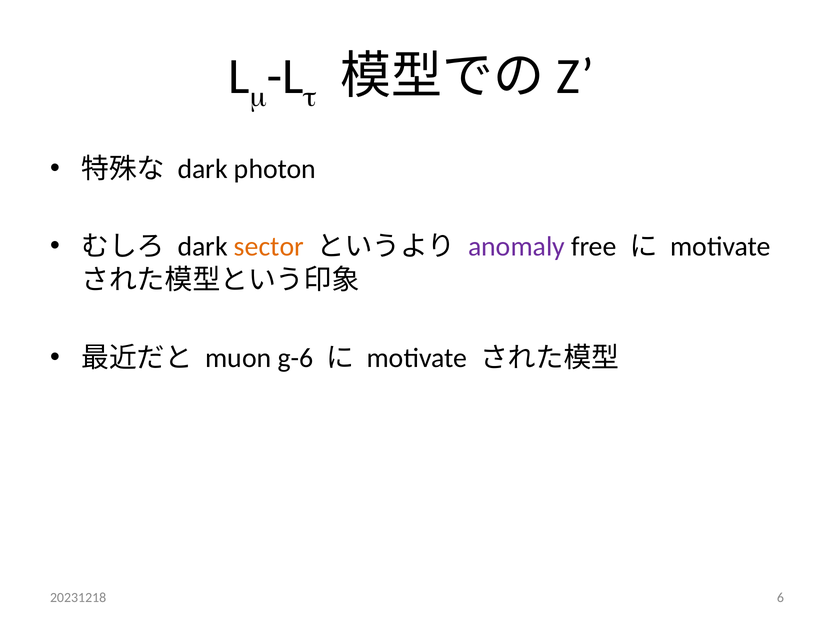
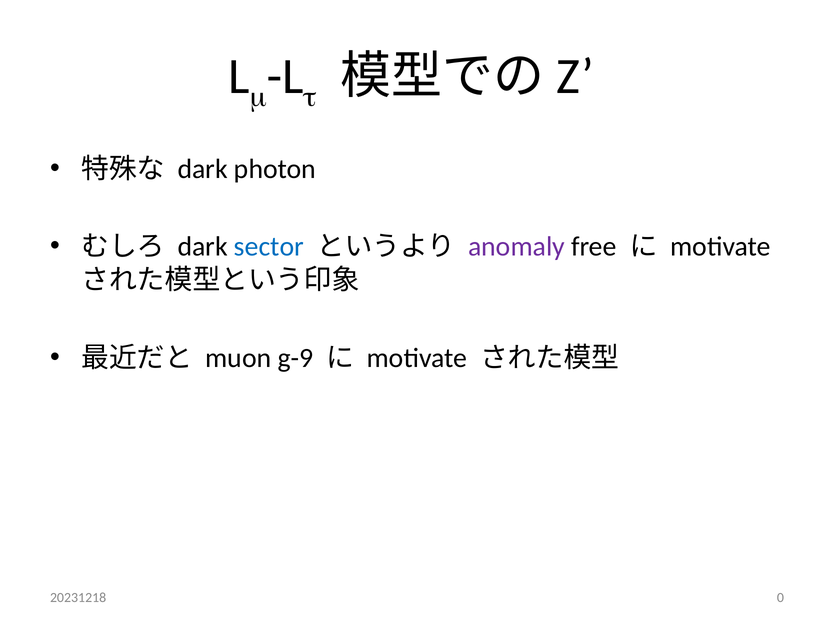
sector colour: orange -> blue
g-6: g-6 -> g-9
6: 6 -> 0
